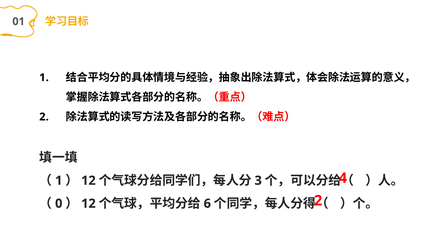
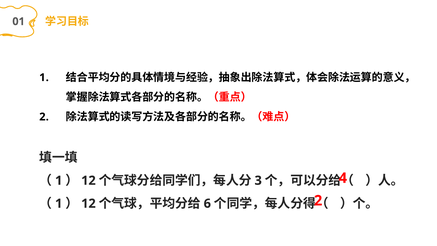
0 at (59, 203): 0 -> 1
